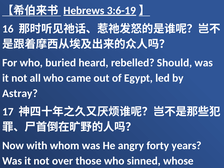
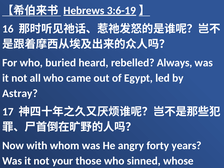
Should: Should -> Always
over: over -> your
